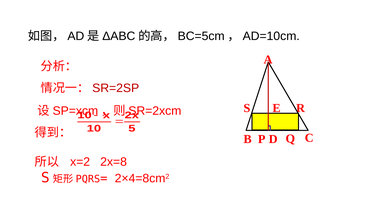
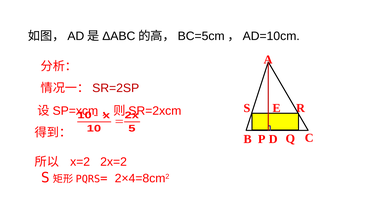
2x=8: 2x=8 -> 2x=2
